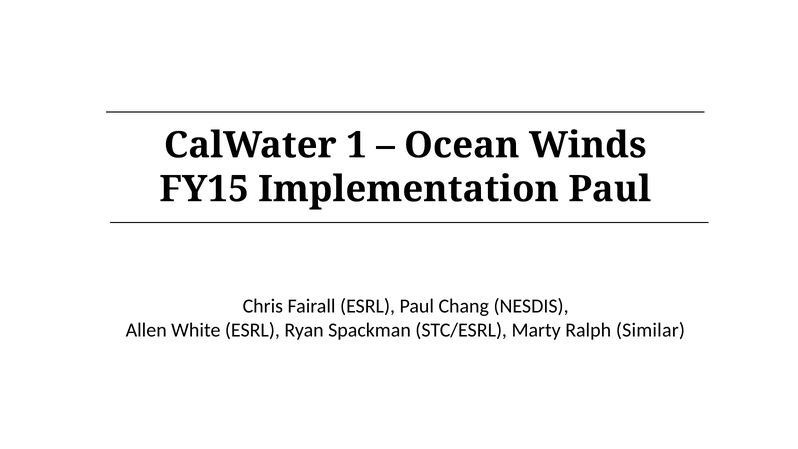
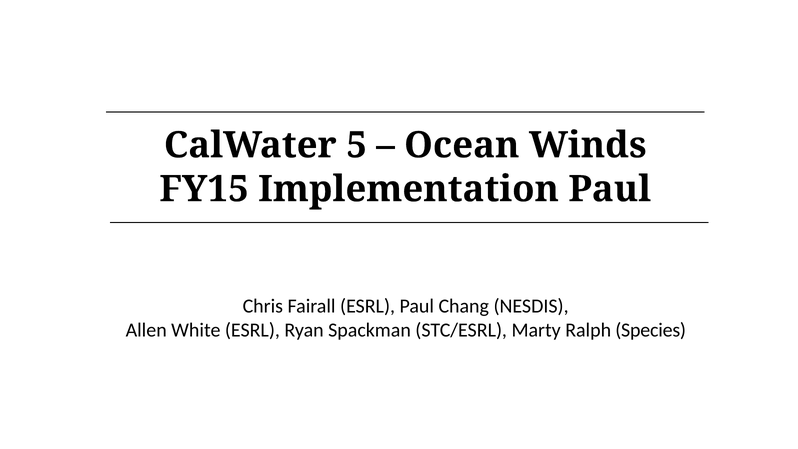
1: 1 -> 5
Similar: Similar -> Species
